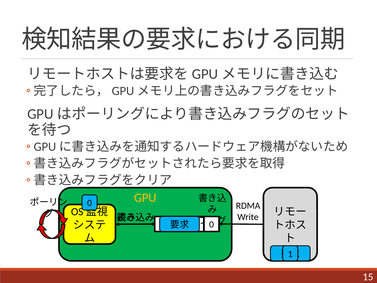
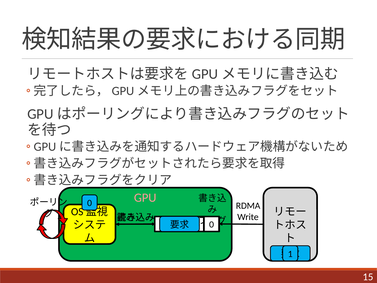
GPU colour: yellow -> pink
